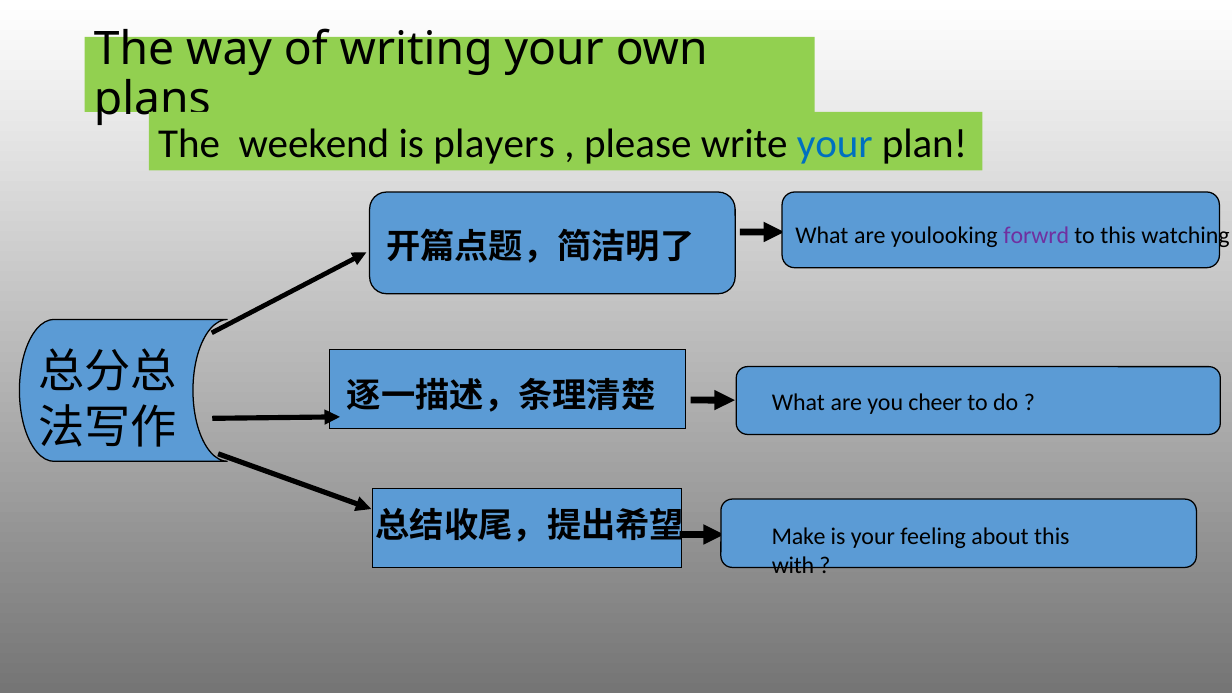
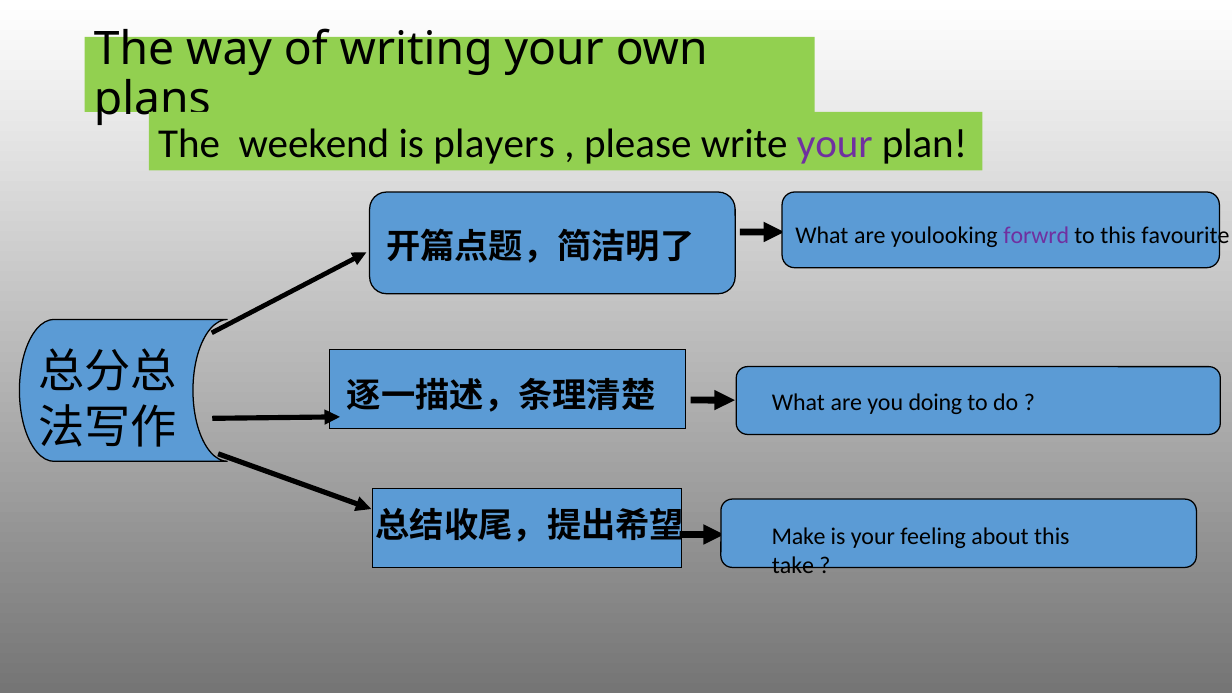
your at (835, 144) colour: blue -> purple
watching: watching -> favourite
cheer: cheer -> doing
with: with -> take
